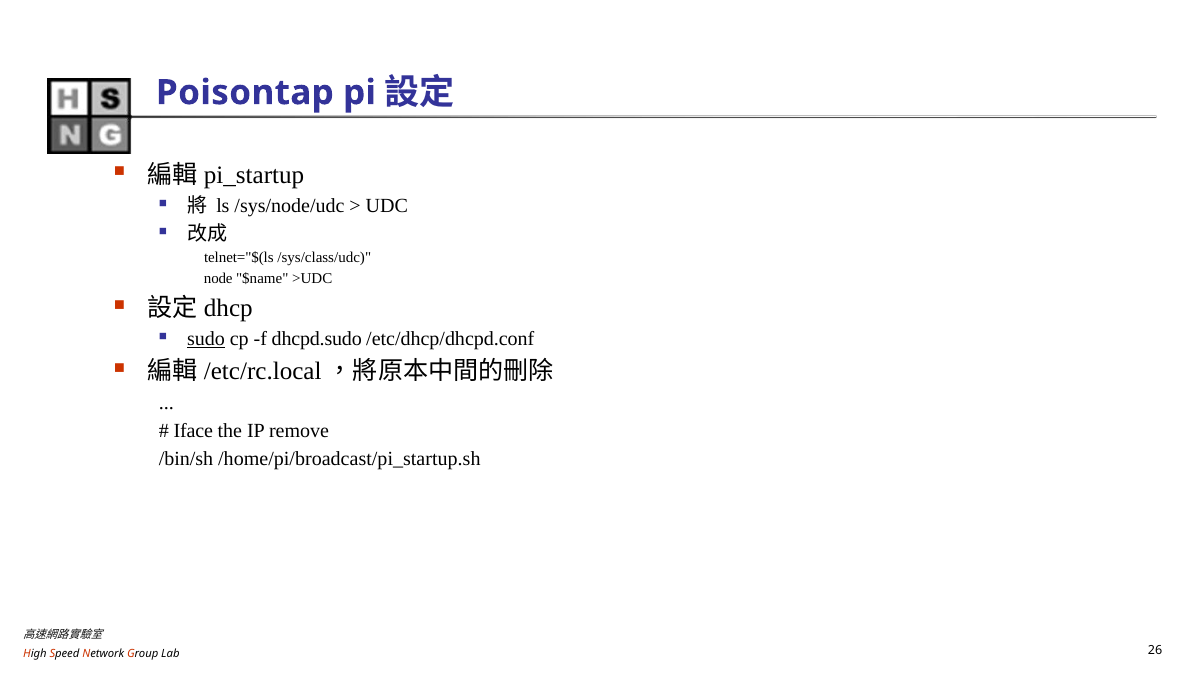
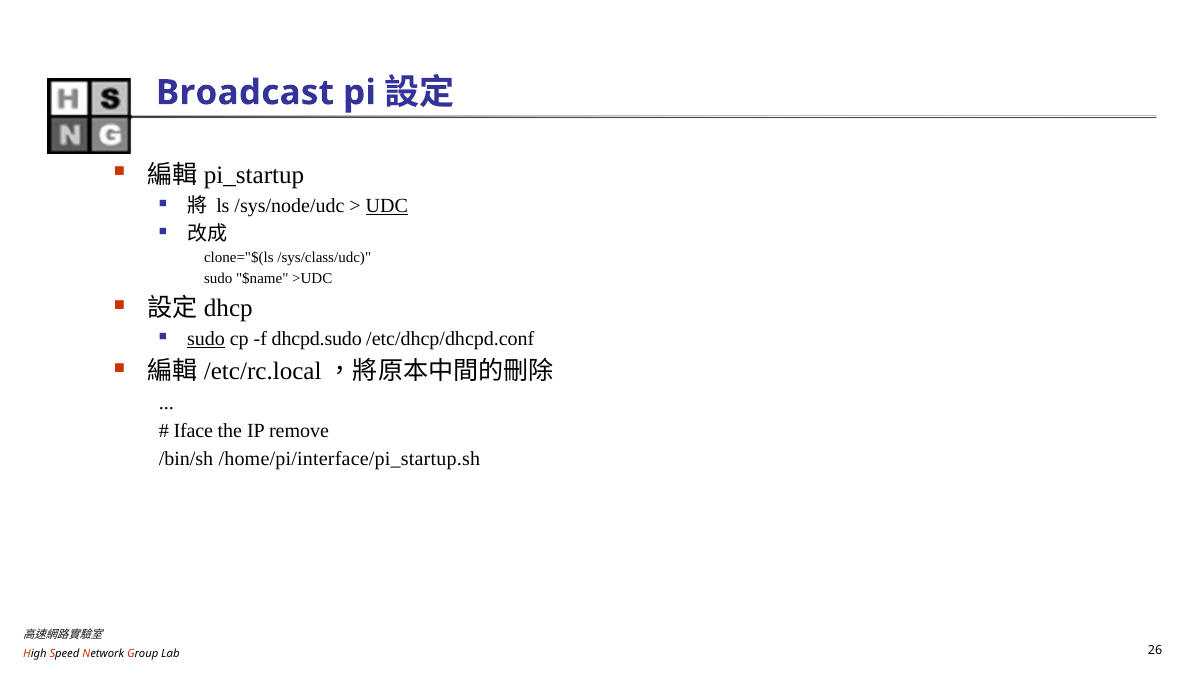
Poisontap: Poisontap -> Broadcast
UDC underline: none -> present
telnet="$(ls: telnet="$(ls -> clone="$(ls
node at (218, 279): node -> sudo
/home/pi/broadcast/pi_startup.sh: /home/pi/broadcast/pi_startup.sh -> /home/pi/interface/pi_startup.sh
